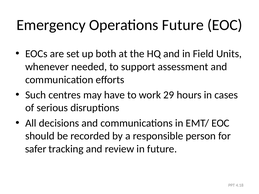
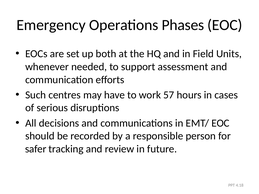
Operations Future: Future -> Phases
29: 29 -> 57
